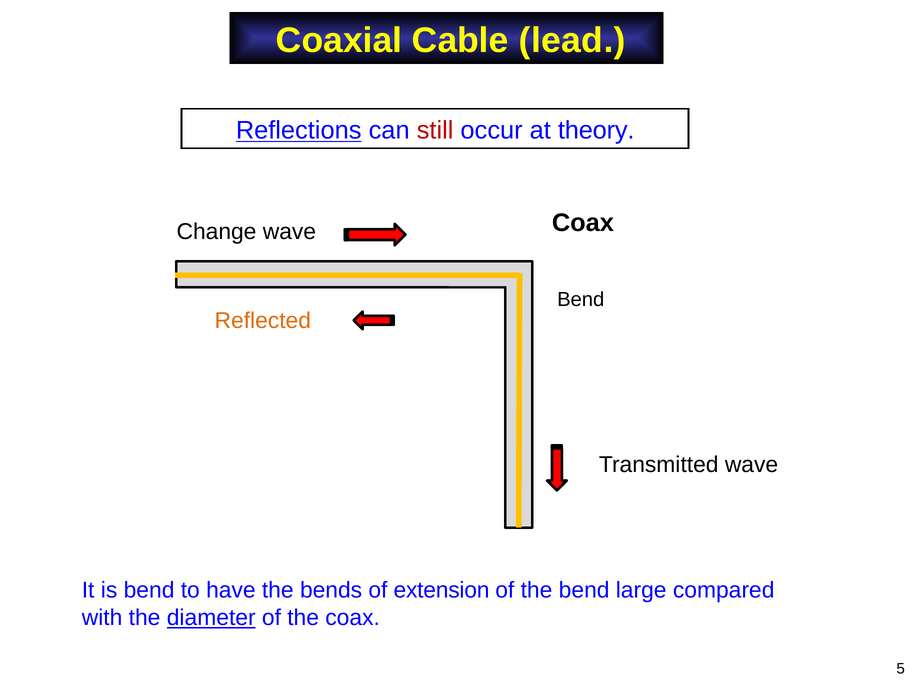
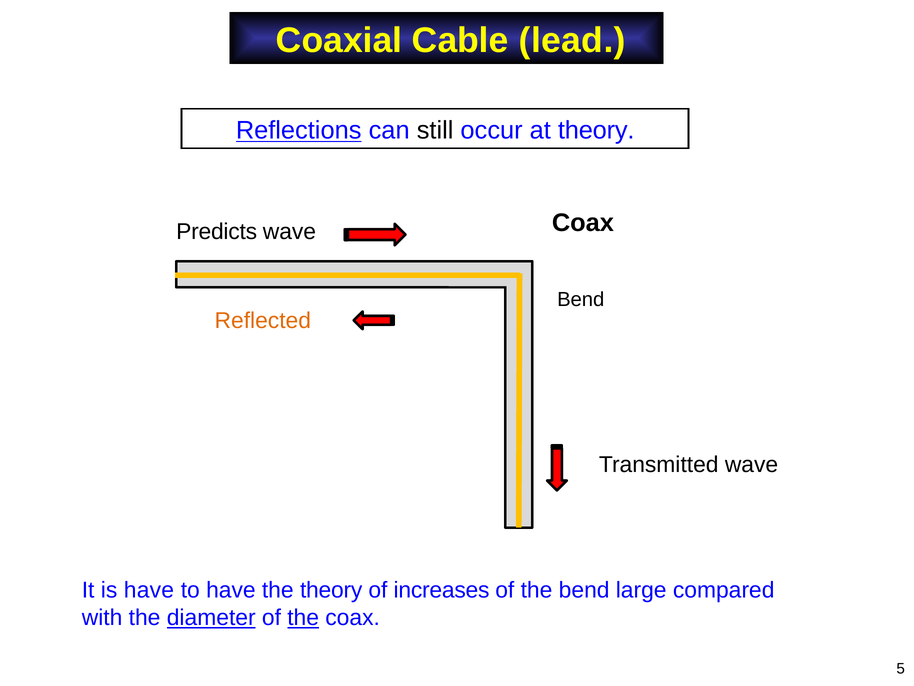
still colour: red -> black
Change: Change -> Predicts
is bend: bend -> have
the bends: bends -> theory
extension: extension -> increases
the at (303, 617) underline: none -> present
